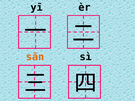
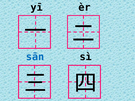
sān colour: orange -> blue
